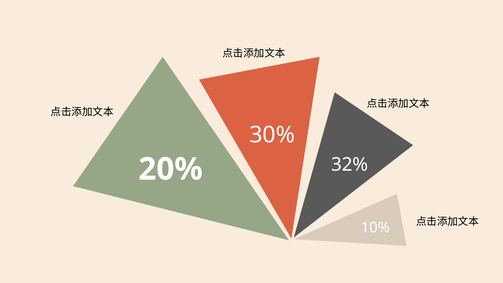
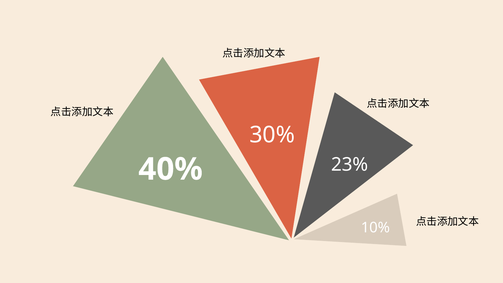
32%: 32% -> 23%
20%: 20% -> 40%
